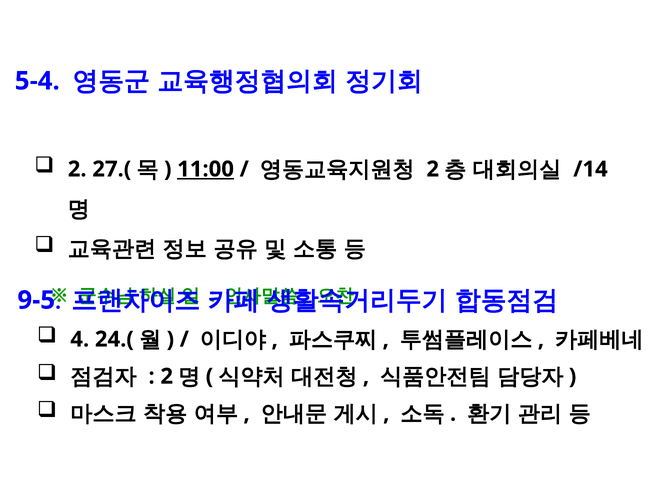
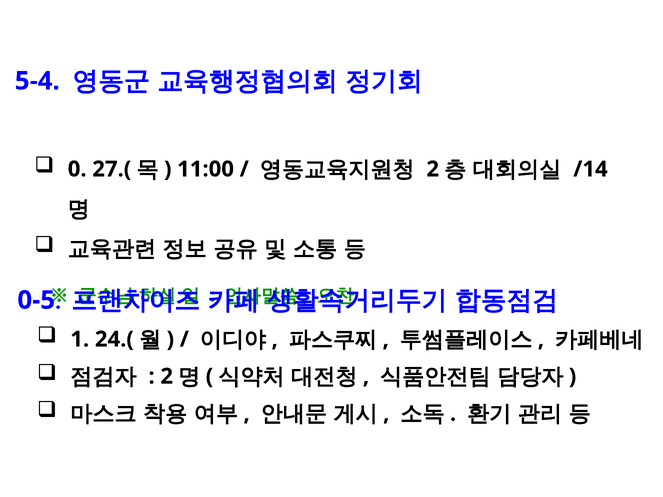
2 at (77, 169): 2 -> 0
11:00 underline: present -> none
9-5: 9-5 -> 0-5
4: 4 -> 1
